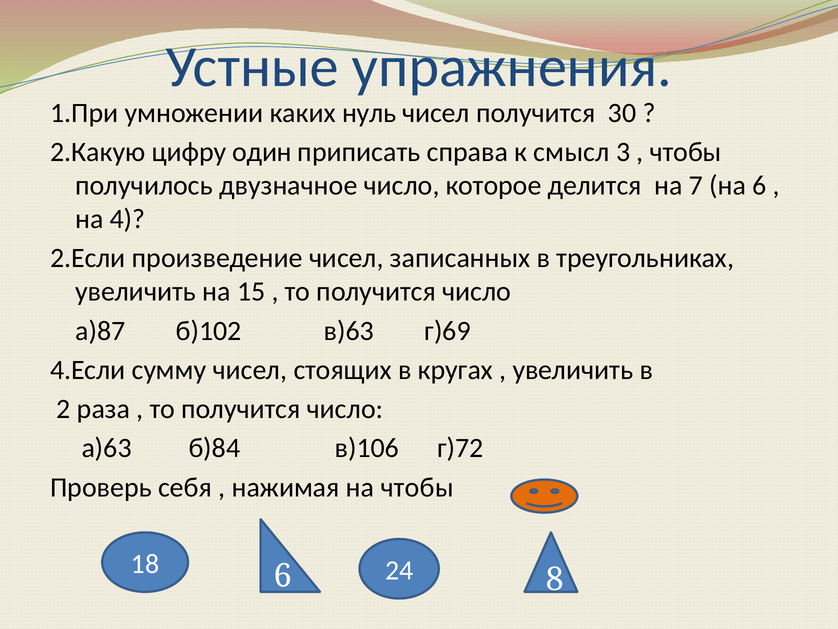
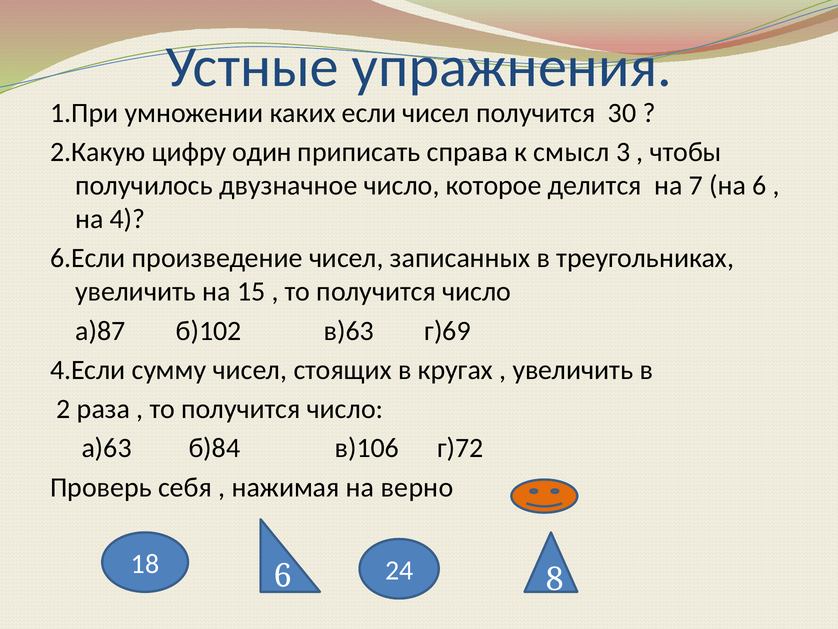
нуль: нуль -> если
2.Если: 2.Если -> 6.Если
на чтобы: чтобы -> верно
